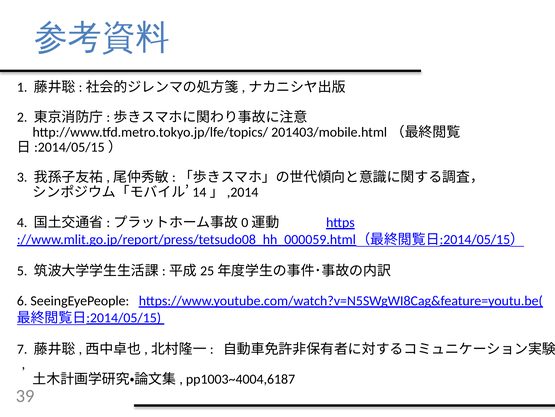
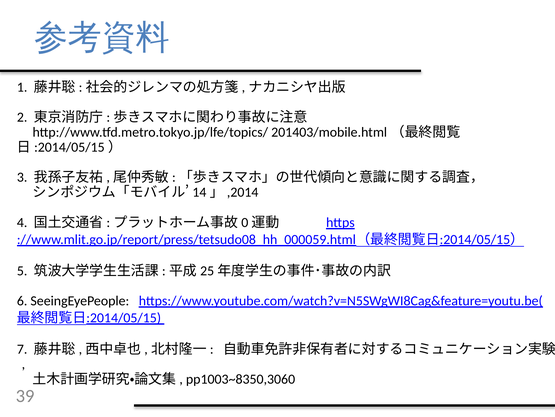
pp1003~4004,6187: pp1003~4004,6187 -> pp1003~8350,3060
